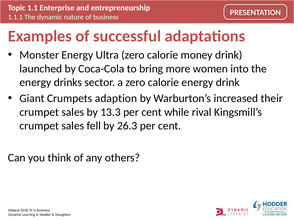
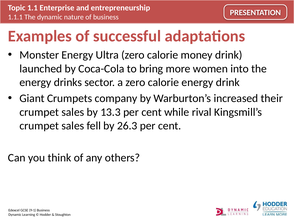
adaption: adaption -> company
